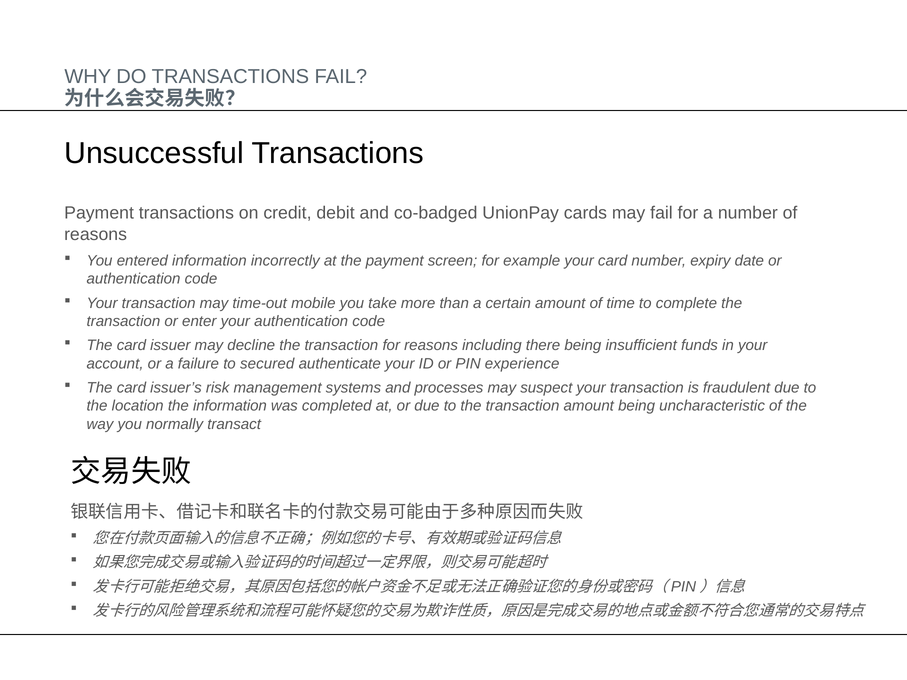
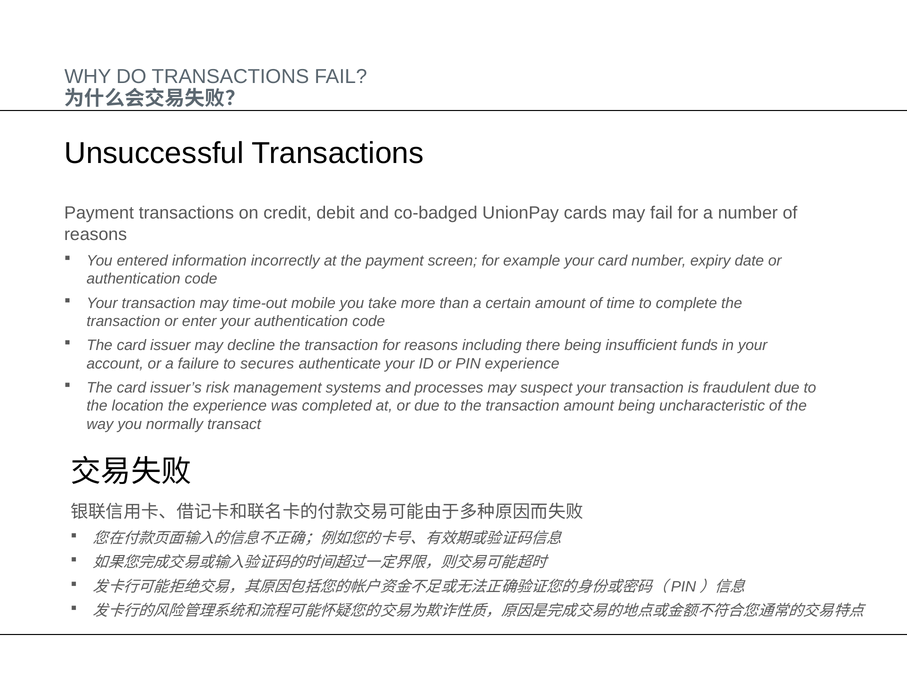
secured: secured -> secures
the information: information -> experience
